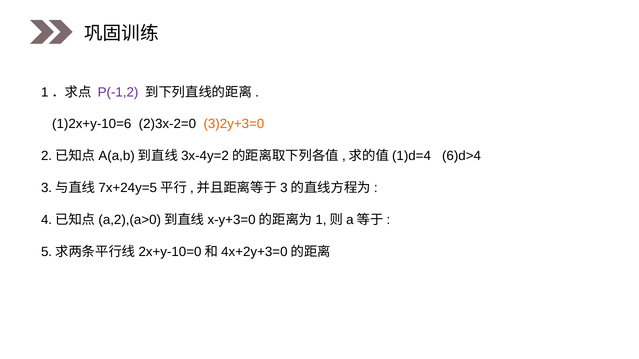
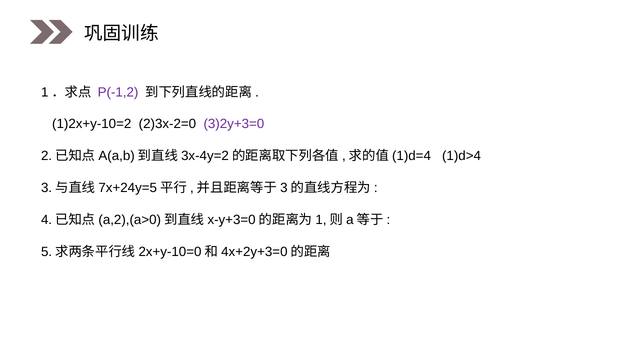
1)2x+y-10=6: 1)2x+y-10=6 -> 1)2x+y-10=2
3)2y+3=0 colour: orange -> purple
6)d>4: 6)d>4 -> 1)d>4
